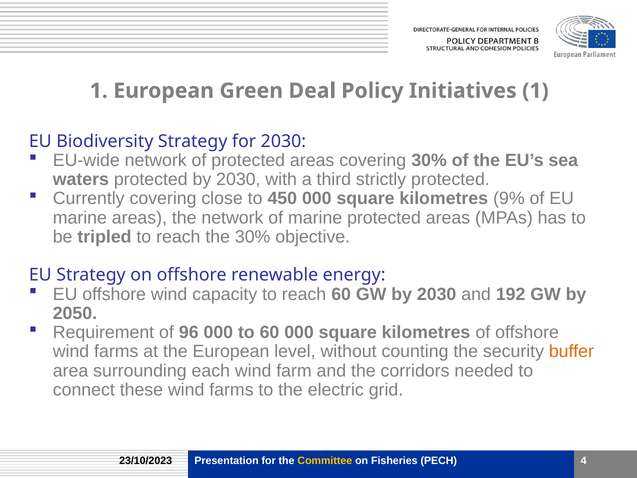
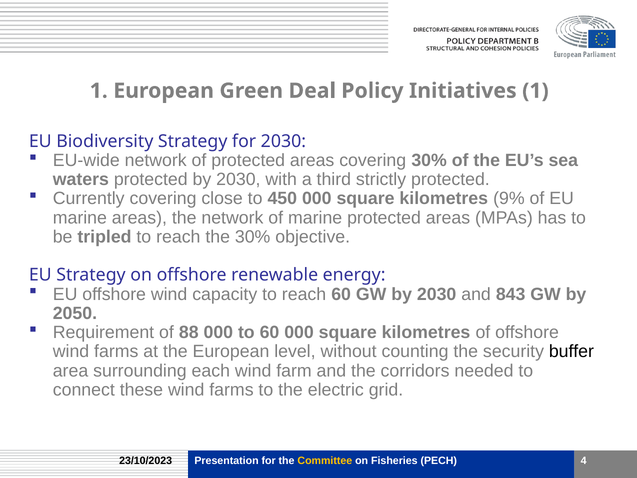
192: 192 -> 843
96: 96 -> 88
buffer colour: orange -> black
